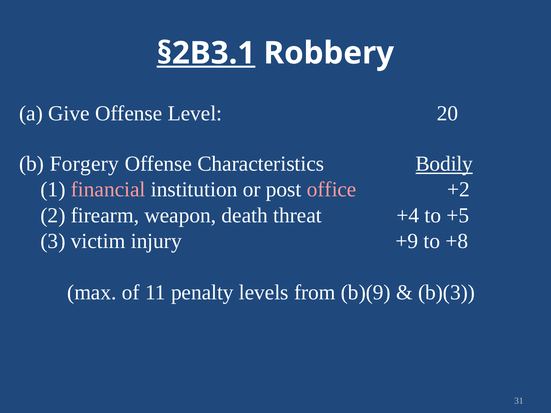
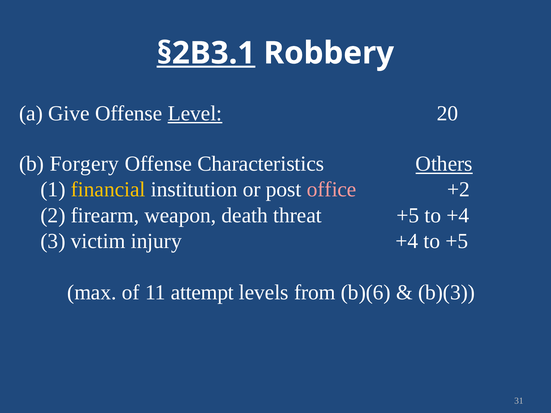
Level underline: none -> present
Bodily: Bodily -> Others
financial colour: pink -> yellow
threat +4: +4 -> +5
to +5: +5 -> +4
injury +9: +9 -> +4
to +8: +8 -> +5
penalty: penalty -> attempt
b)(9: b)(9 -> b)(6
